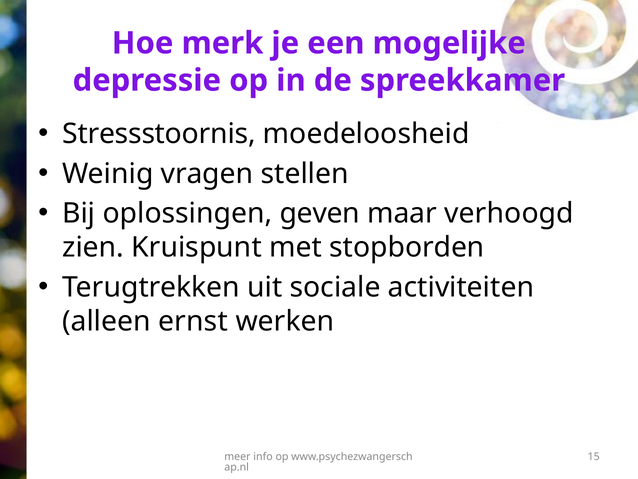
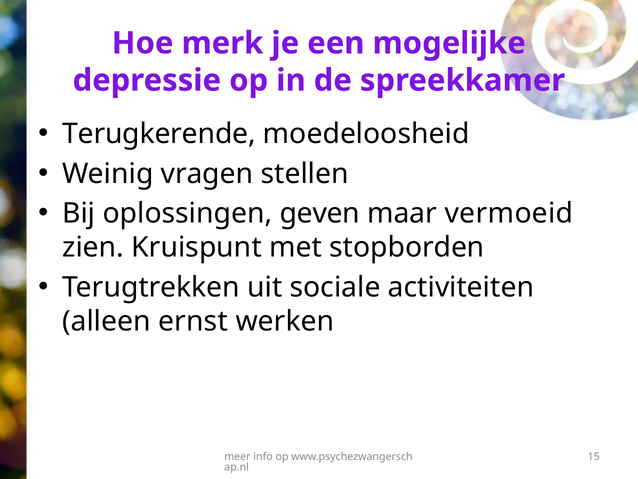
Stressstoornis: Stressstoornis -> Terugkerende
verhoogd: verhoogd -> vermoeid
